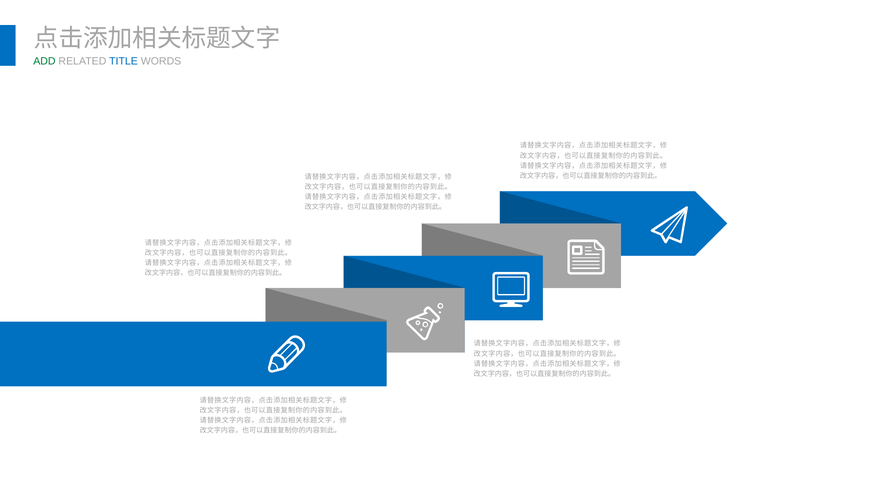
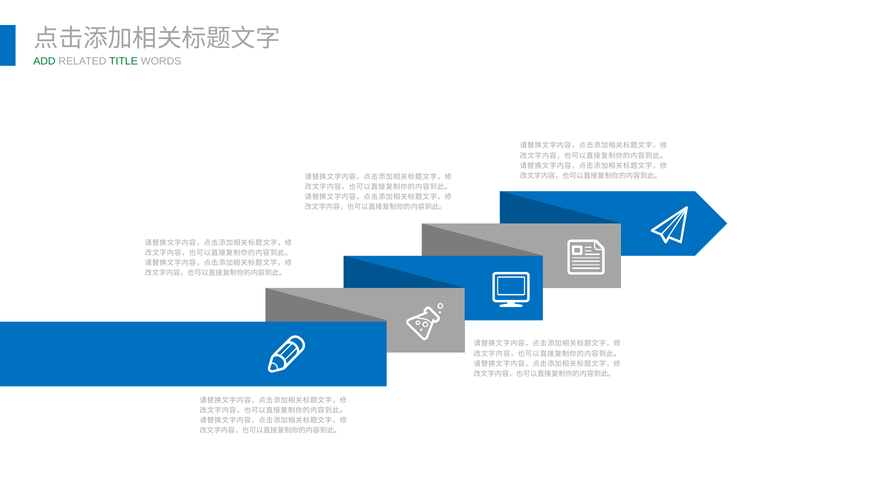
TITLE colour: blue -> green
